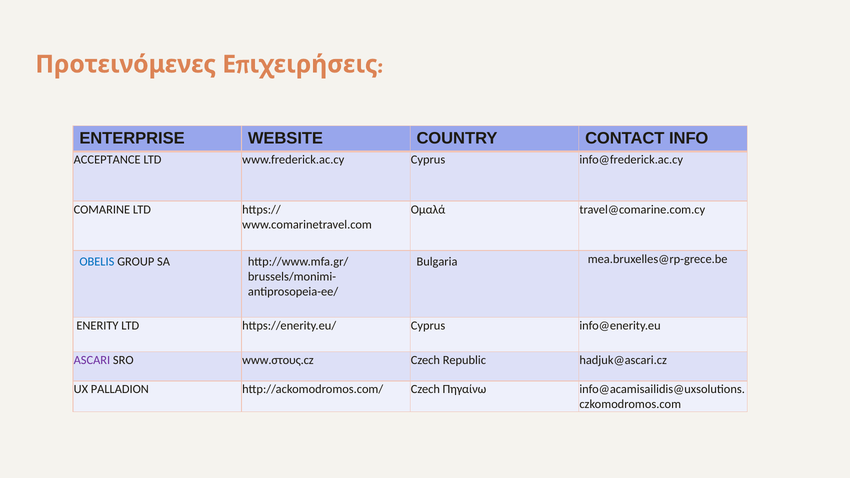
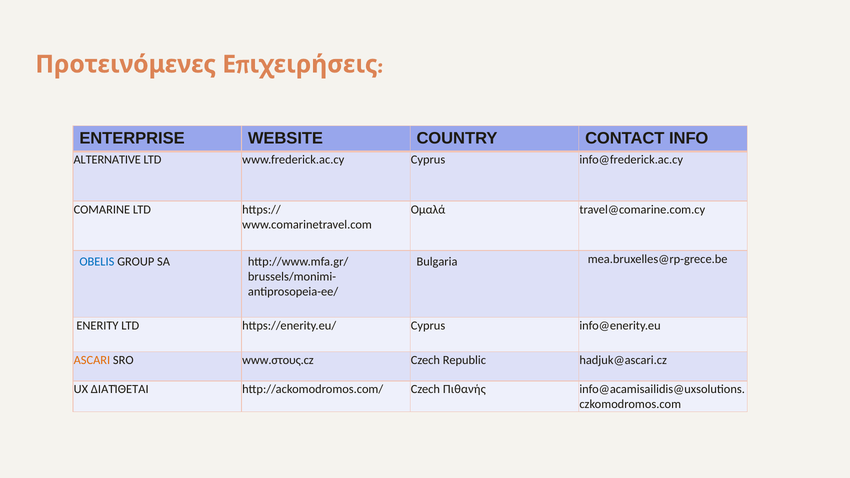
ACCEPTANCE: ACCEPTANCE -> ALTERNATIVE
ASCARI colour: purple -> orange
PALLADION: PALLADION -> ΔΙΑΤΊΘΕΤΑΙ
Πηγαίνω: Πηγαίνω -> Πιθανής
